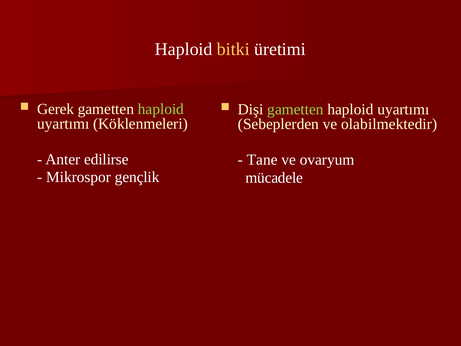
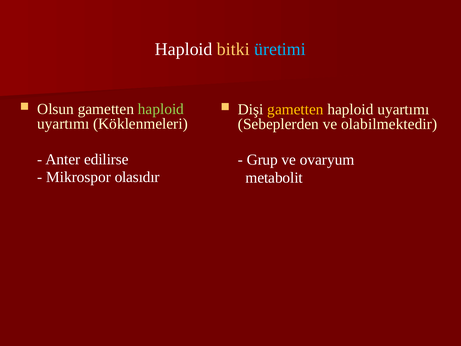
üretimi colour: white -> light blue
Gerek: Gerek -> Olsun
gametten at (295, 109) colour: light green -> yellow
Tane: Tane -> Grup
gençlik: gençlik -> olasıdır
mücadele: mücadele -> metabolit
